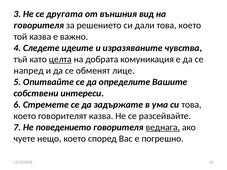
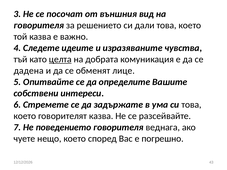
другата: другата -> посочат
напред: напред -> дадена
веднага underline: present -> none
